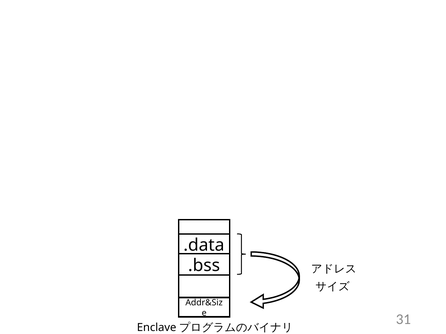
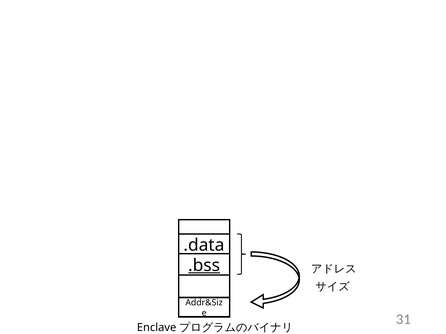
.bss underline: none -> present
